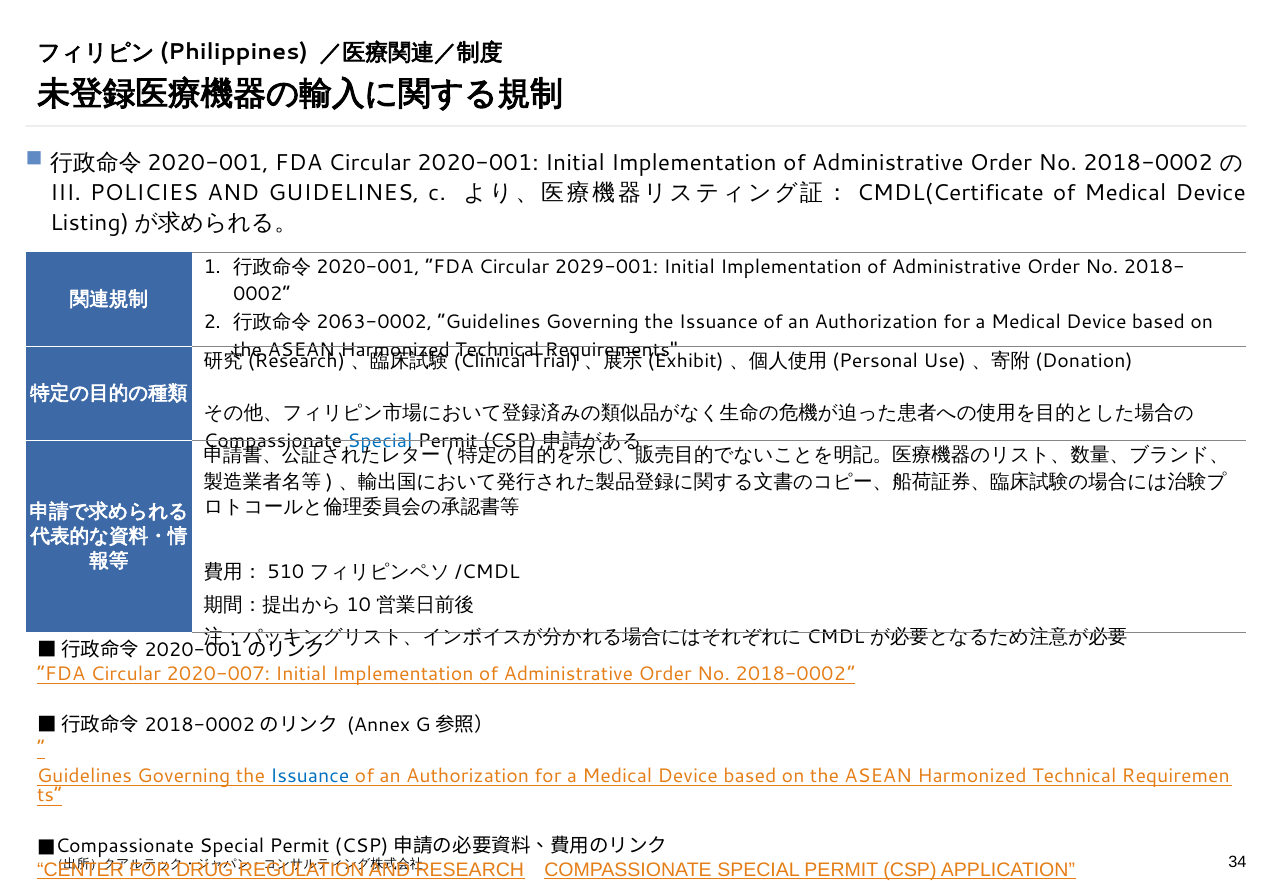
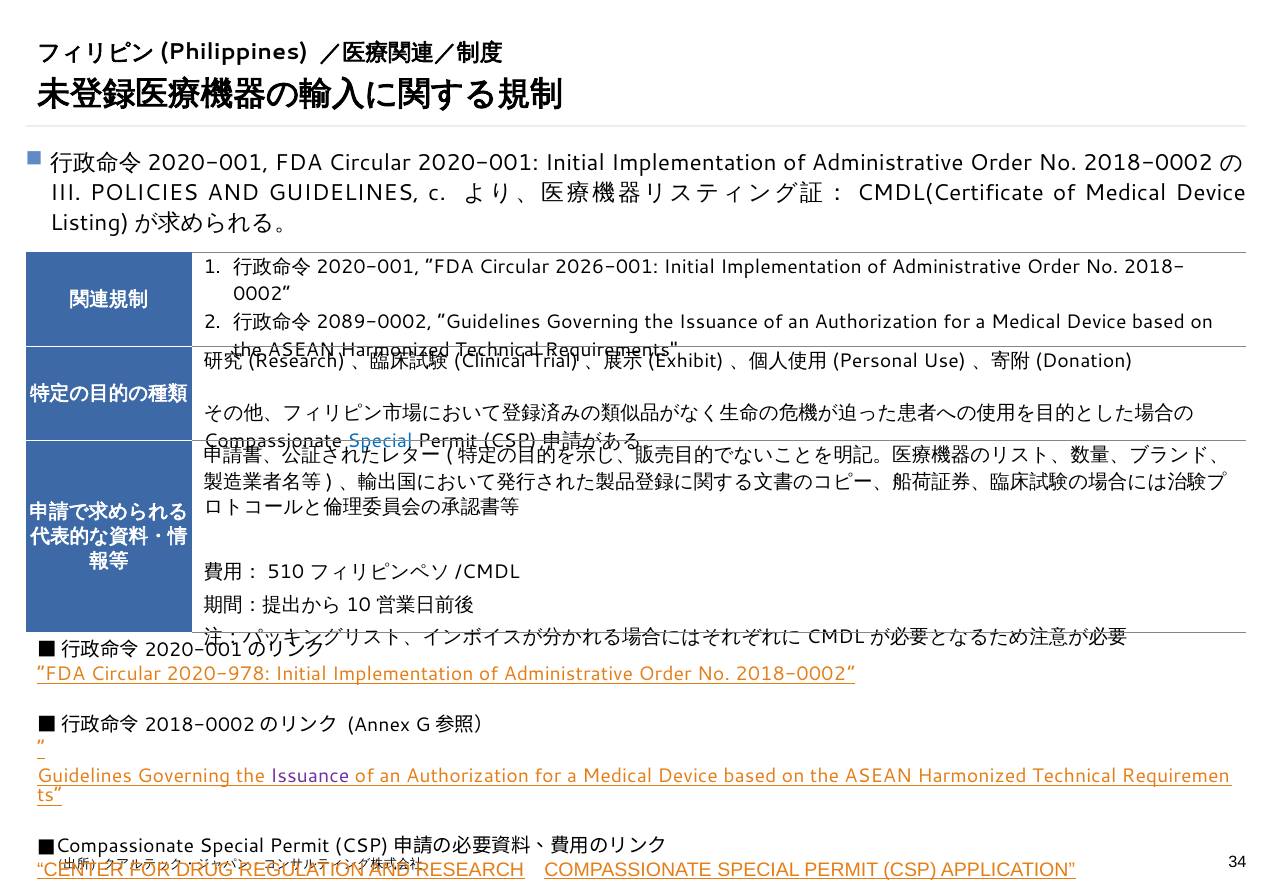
2029-001: 2029-001 -> 2026-001
2063-0002: 2063-0002 -> 2089-0002
2020-007: 2020-007 -> 2020-978
Issuance at (310, 776) colour: blue -> purple
